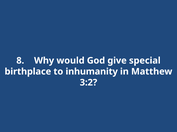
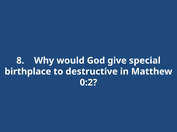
inhumanity: inhumanity -> destructive
3:2: 3:2 -> 0:2
